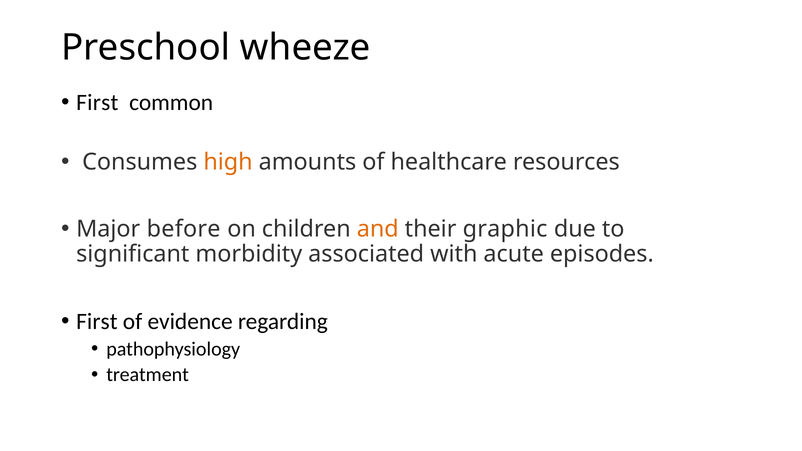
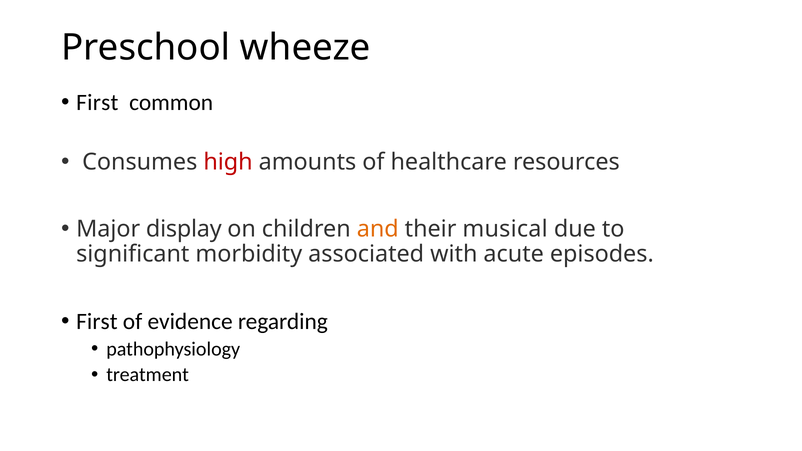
high colour: orange -> red
before: before -> display
graphic: graphic -> musical
